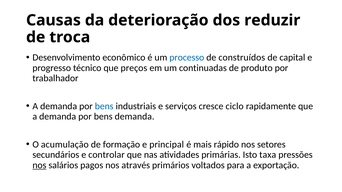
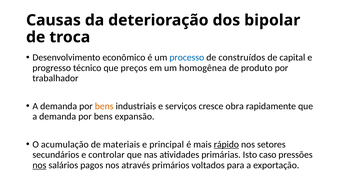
reduzir: reduzir -> bipolar
continuadas: continuadas -> homogênea
bens at (104, 106) colour: blue -> orange
ciclo: ciclo -> obra
bens demanda: demanda -> expansão
formação: formação -> materiais
rápido underline: none -> present
taxa: taxa -> caso
